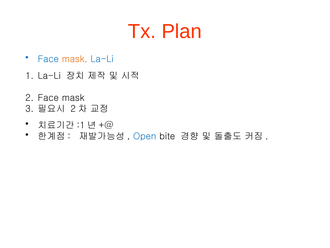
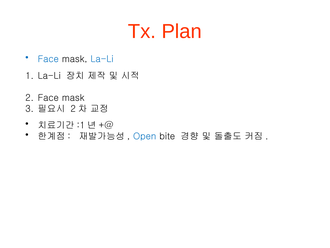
mask at (75, 59) colour: orange -> black
